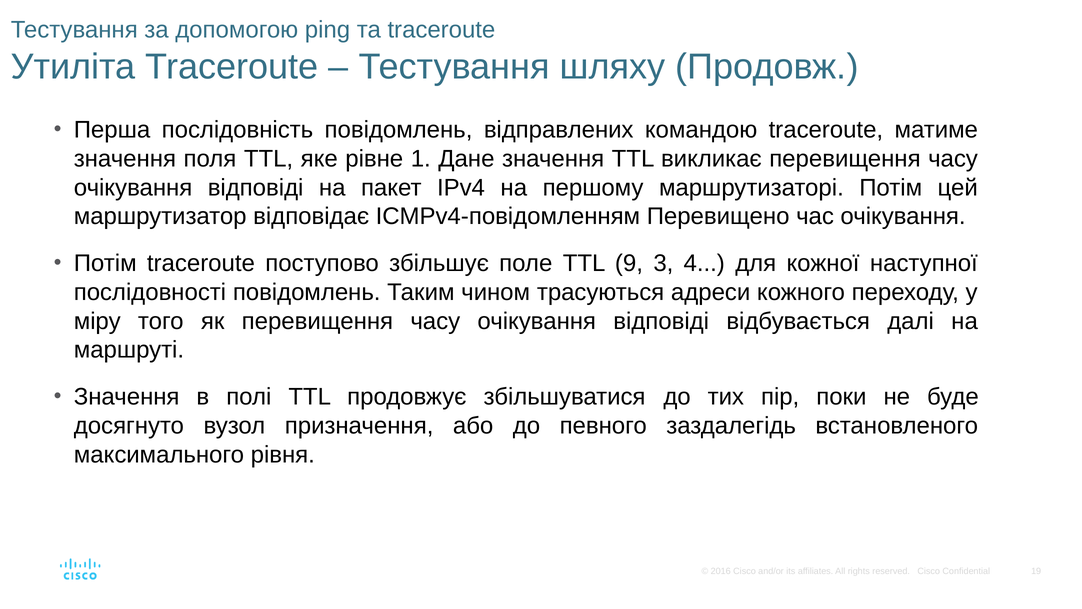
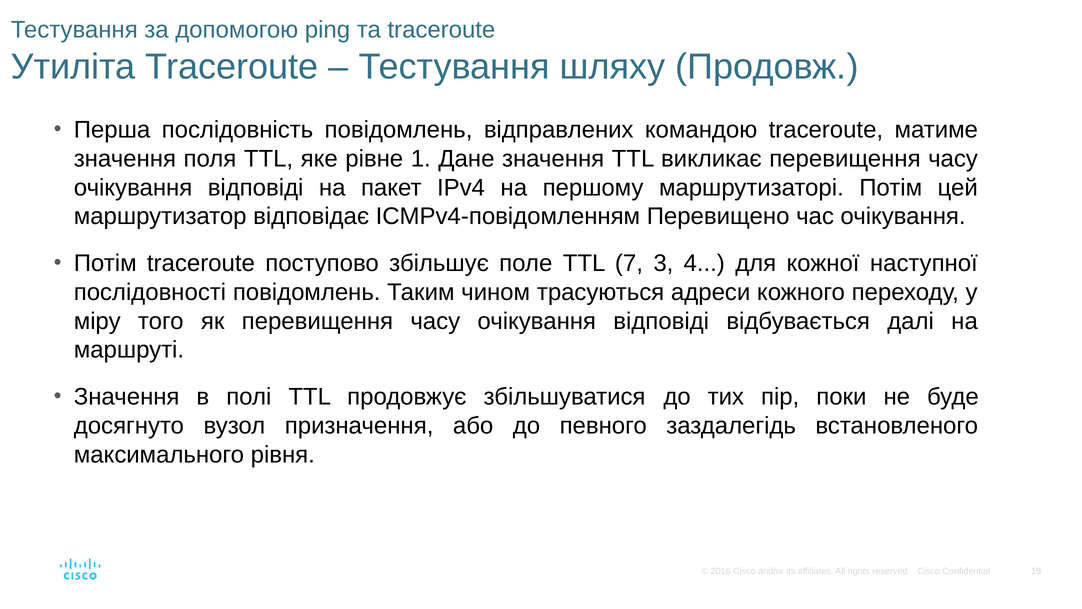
9: 9 -> 7
